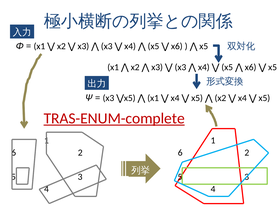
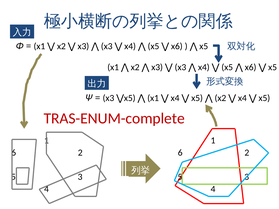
TRAS-ENUM-complete underline: present -> none
